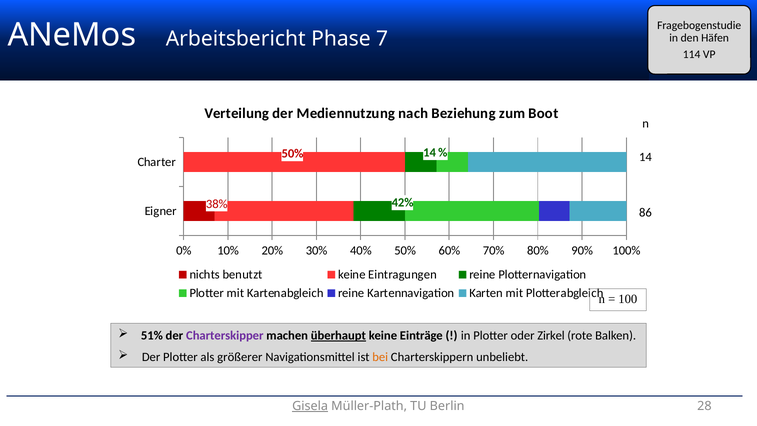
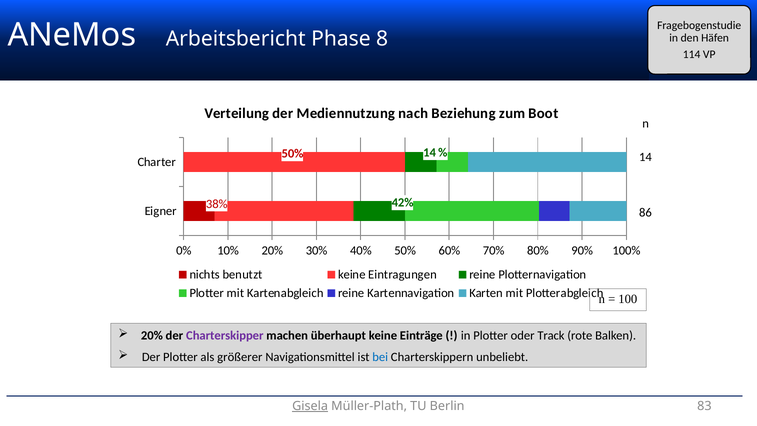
7: 7 -> 8
51% at (152, 335): 51% -> 20%
überhaupt underline: present -> none
Zirkel: Zirkel -> Track
bei colour: orange -> blue
28: 28 -> 83
